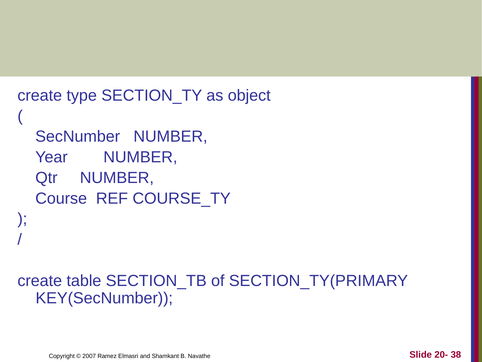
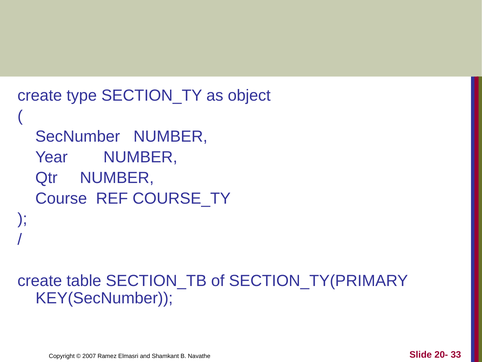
38: 38 -> 33
